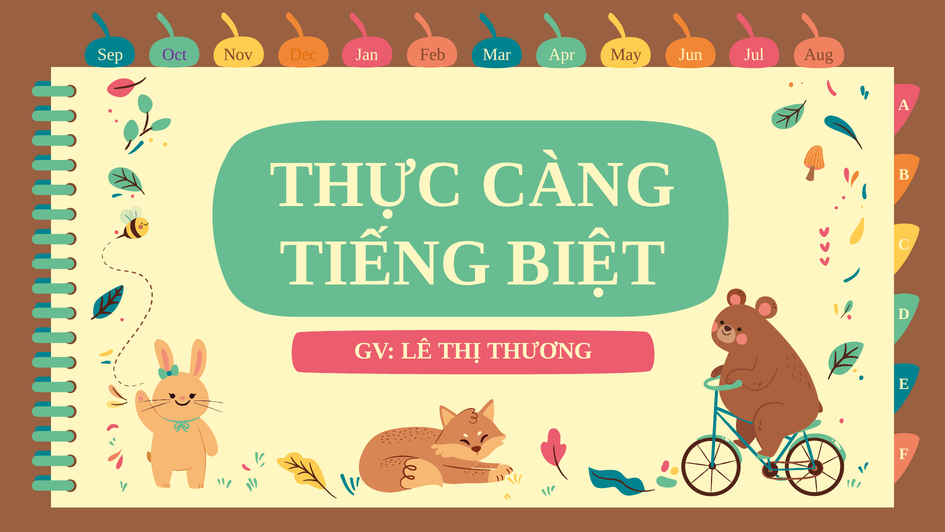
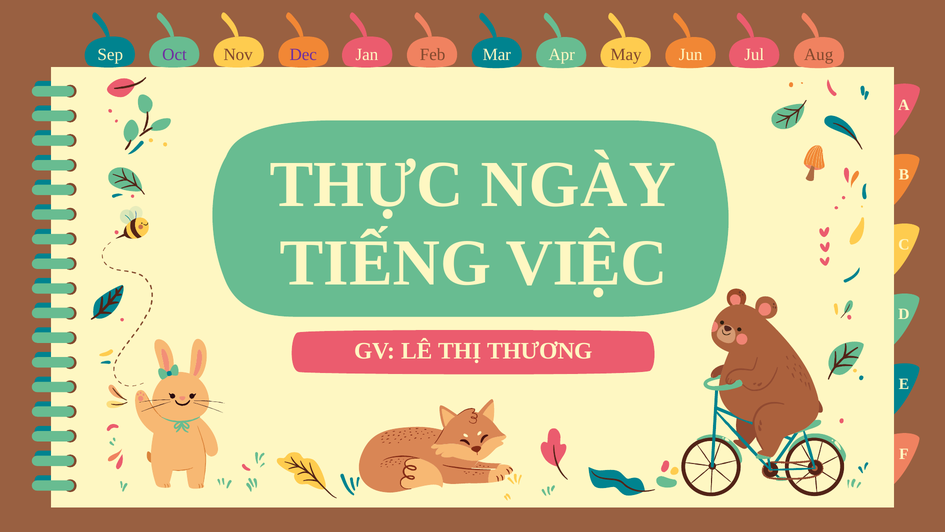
Dec colour: orange -> purple
CÀNG: CÀNG -> NGÀY
BIỆT: BIỆT -> VIỆC
